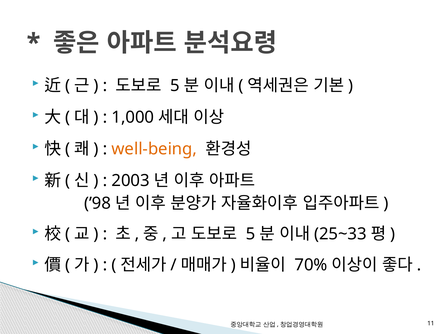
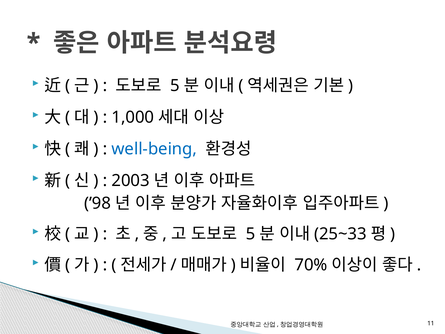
well-being colour: orange -> blue
